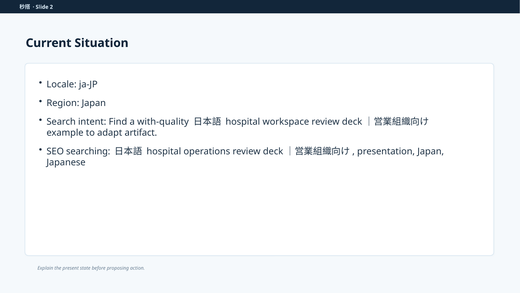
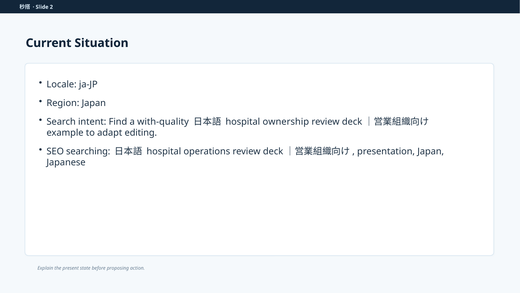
workspace: workspace -> ownership
artifact: artifact -> editing
